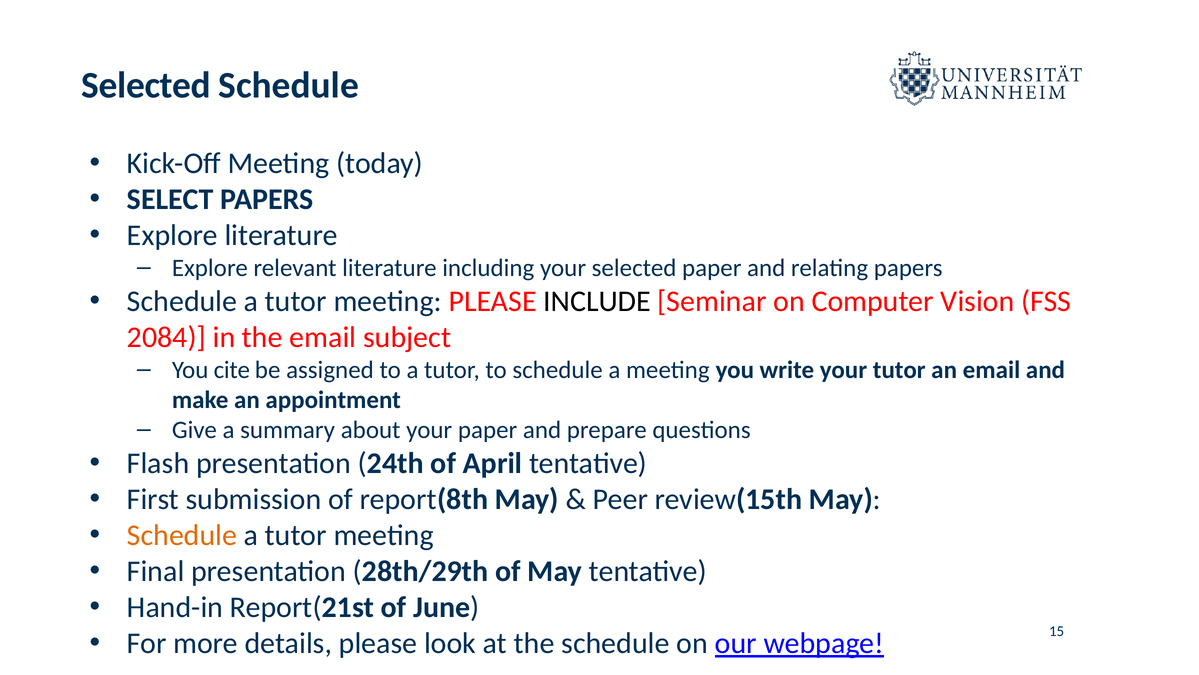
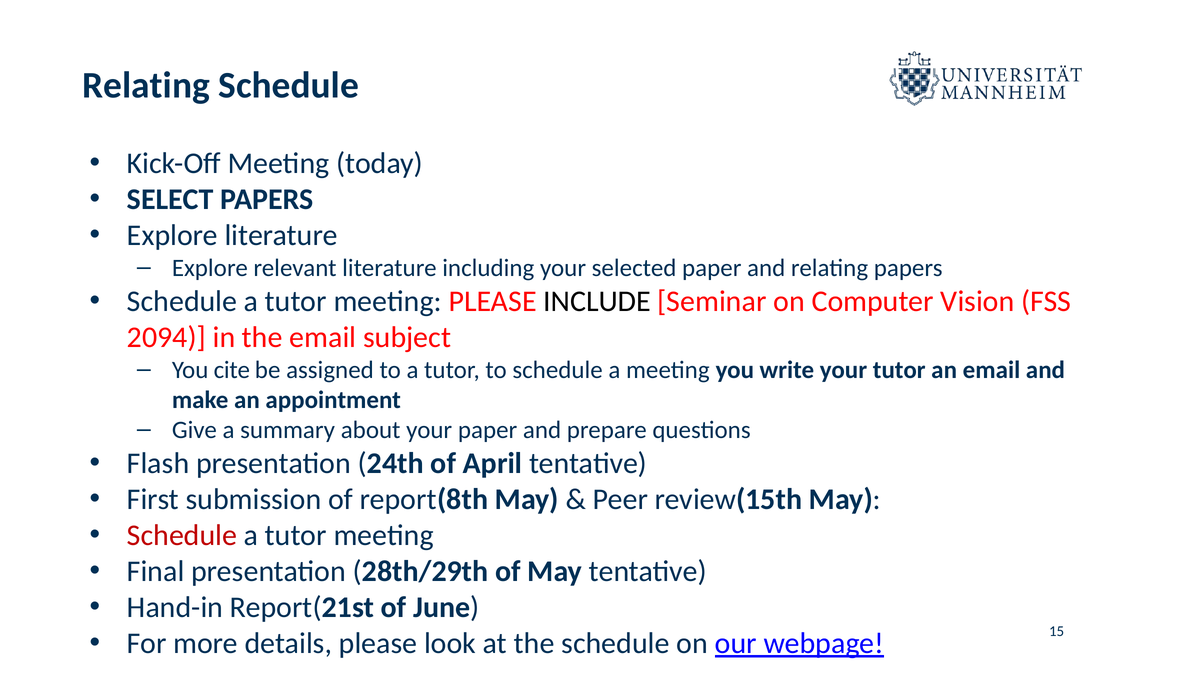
Selected at (146, 85): Selected -> Relating
2084: 2084 -> 2094
Schedule at (182, 535) colour: orange -> red
